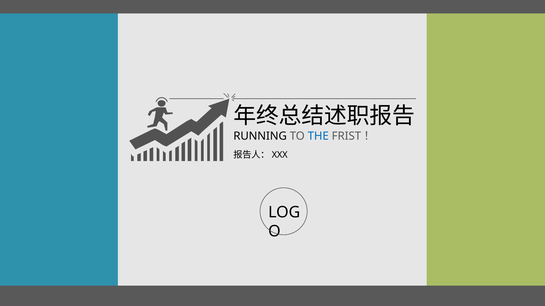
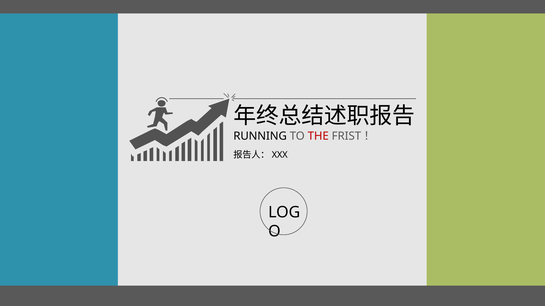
THE colour: blue -> red
